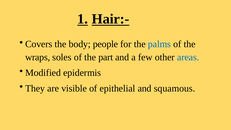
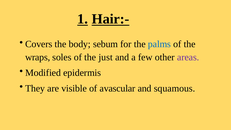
people: people -> sebum
part: part -> just
areas colour: blue -> purple
epithelial: epithelial -> avascular
